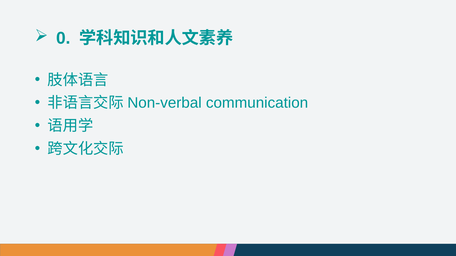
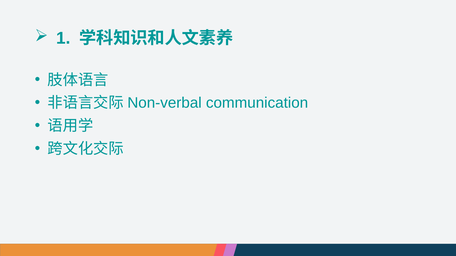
0: 0 -> 1
